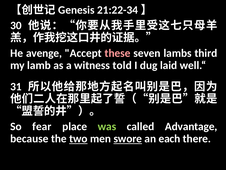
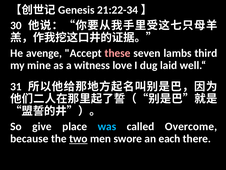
lamb: lamb -> mine
told: told -> love
fear: fear -> give
was colour: light green -> light blue
Advantage: Advantage -> Overcome
swore underline: present -> none
